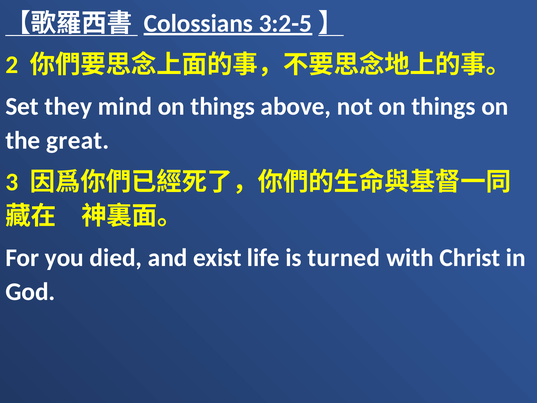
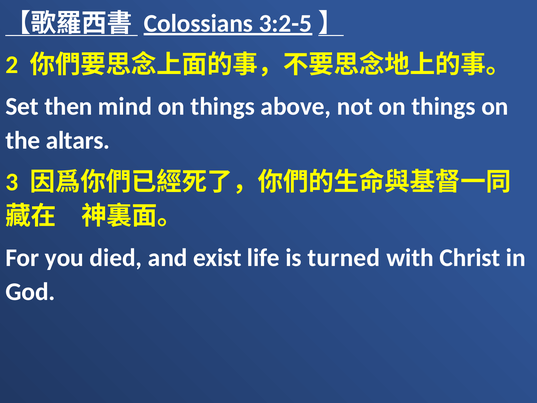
they: they -> then
great: great -> altars
